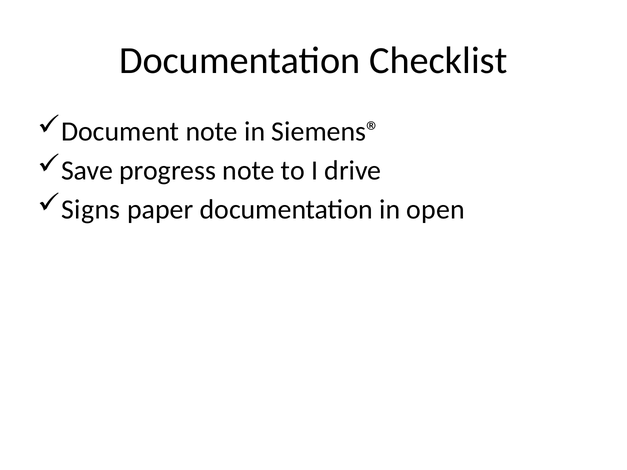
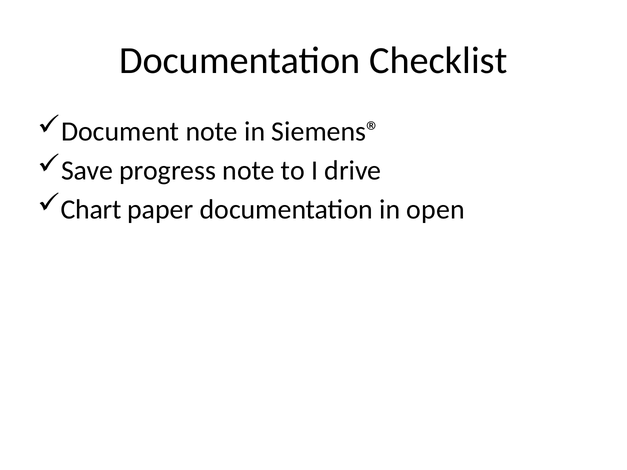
Signs: Signs -> Chart
